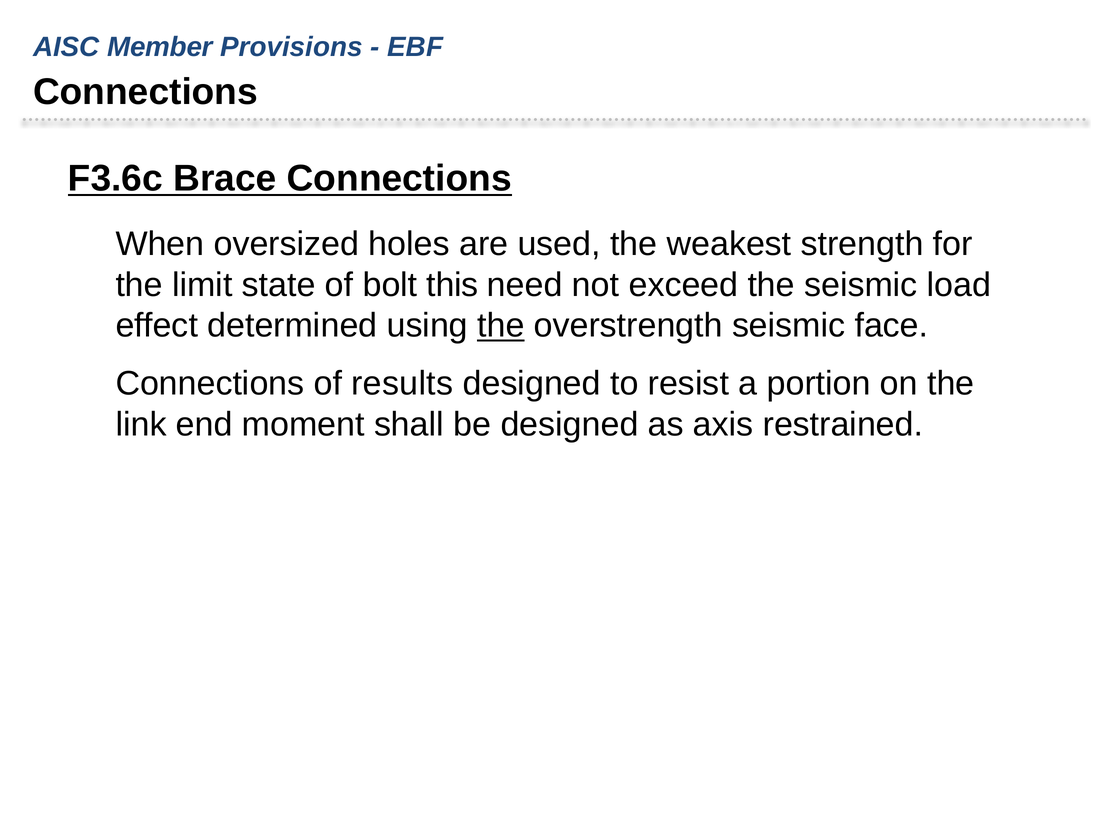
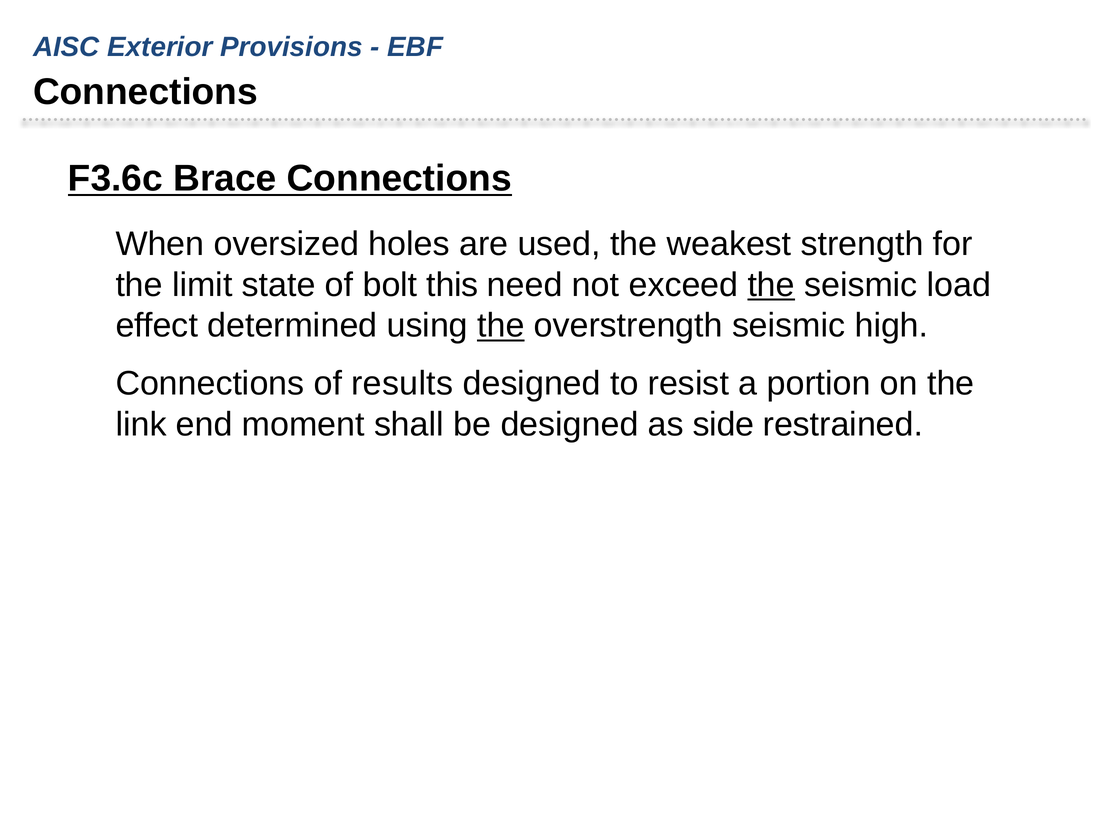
Member: Member -> Exterior
the at (771, 285) underline: none -> present
face: face -> high
axis: axis -> side
